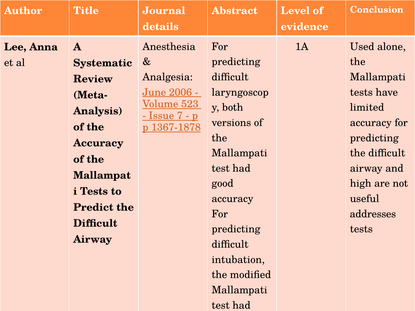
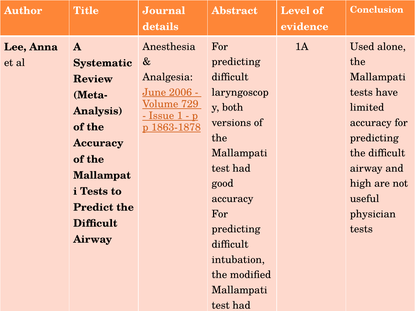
523: 523 -> 729
7: 7 -> 1
1367-1878: 1367-1878 -> 1863-1878
addresses: addresses -> physician
